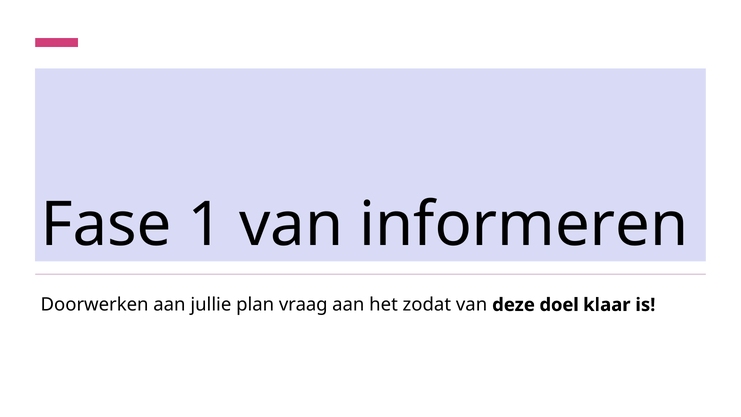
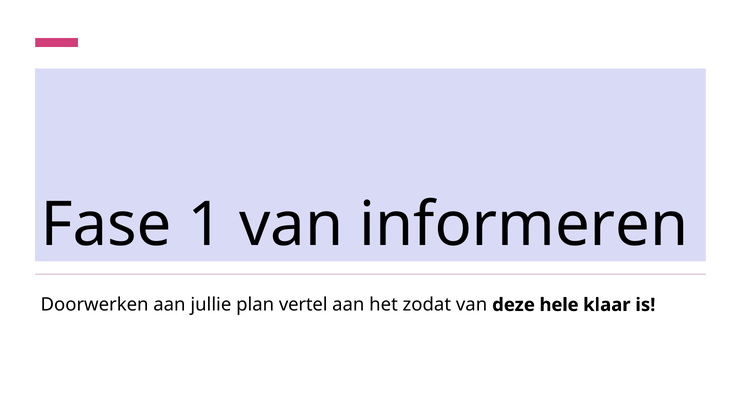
vraag: vraag -> vertel
doel: doel -> hele
